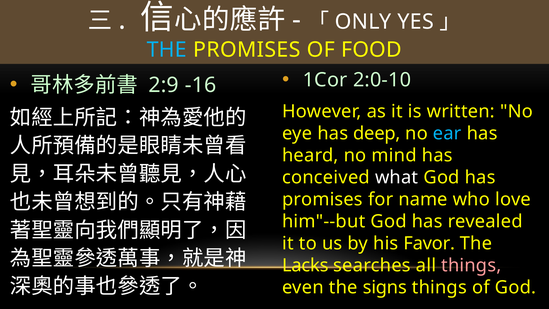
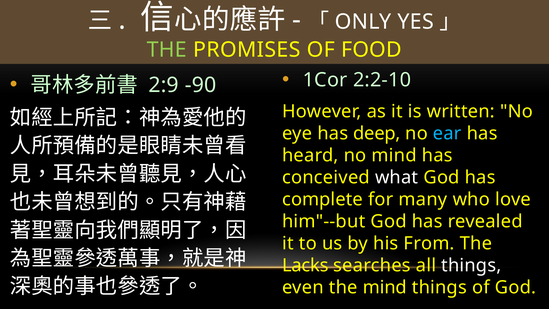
THE at (167, 50) colour: light blue -> light green
2:0-10: 2:0-10 -> 2:2-10
-16: -16 -> -90
promises at (322, 199): promises -> complete
name: name -> many
Favor: Favor -> From
things at (471, 265) colour: pink -> white
the signs: signs -> mind
